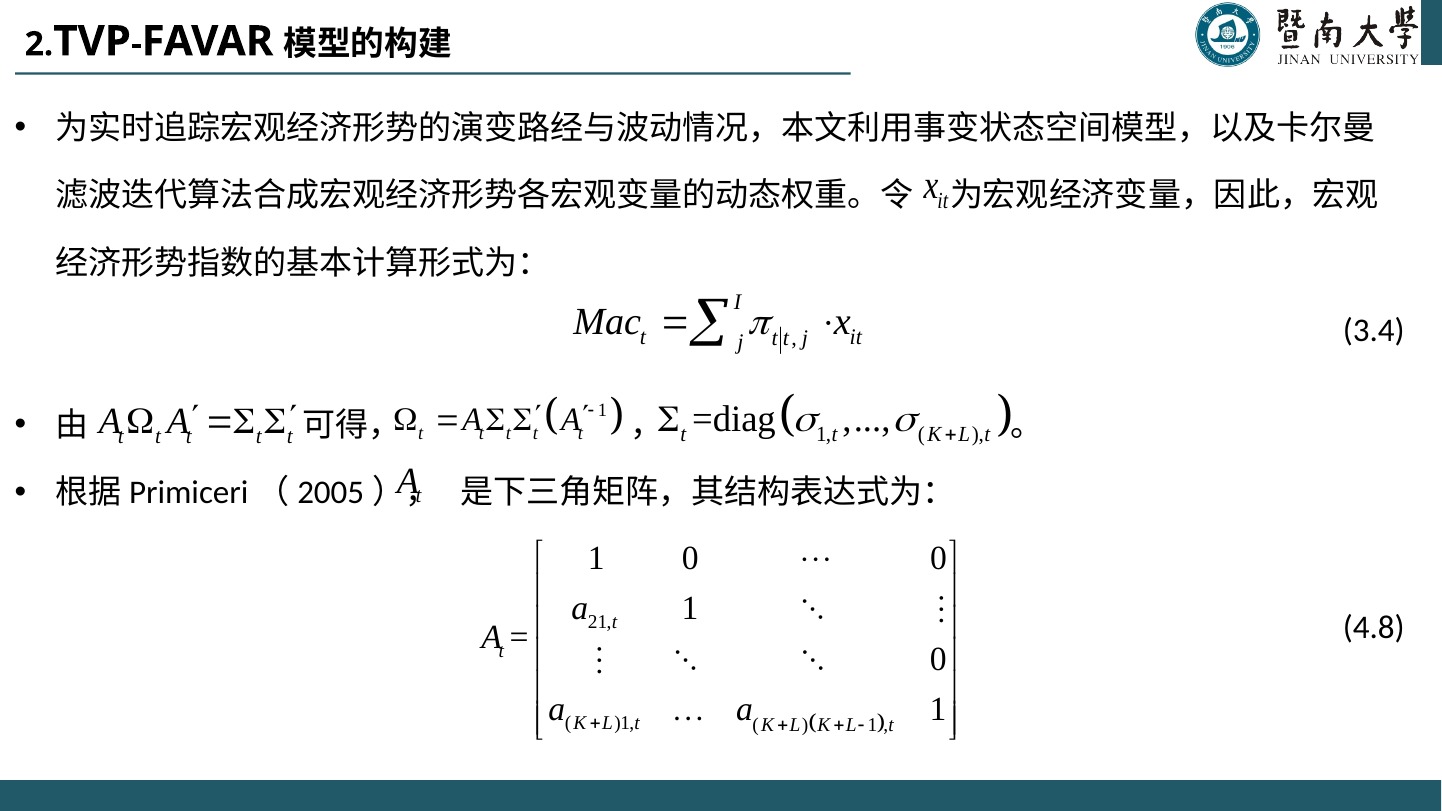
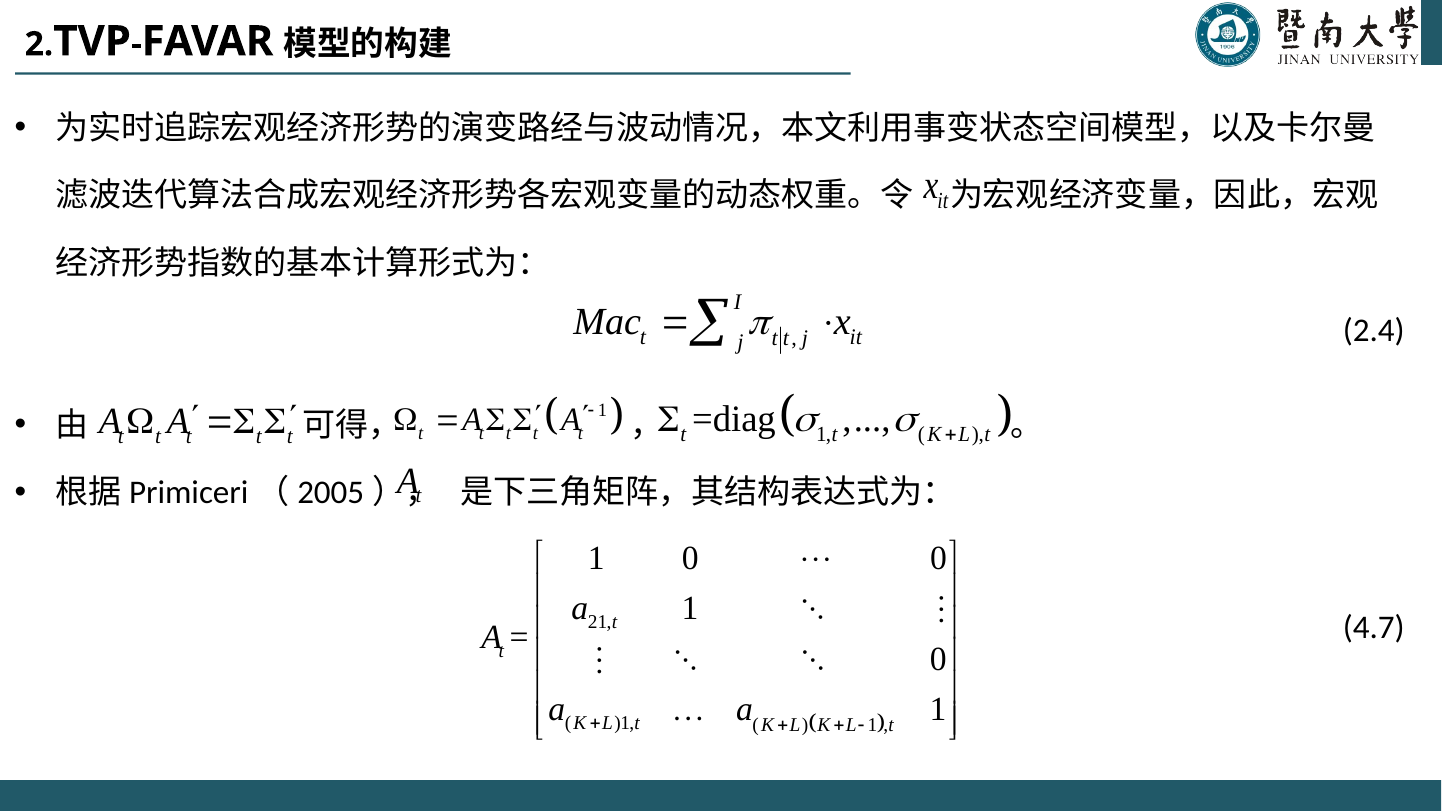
3.4: 3.4 -> 2.4
4.8: 4.8 -> 4.7
